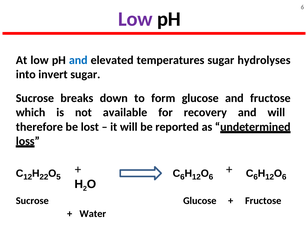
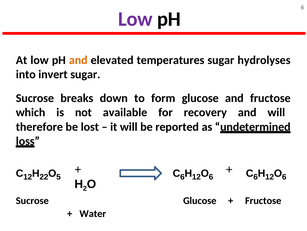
and at (78, 60) colour: blue -> orange
